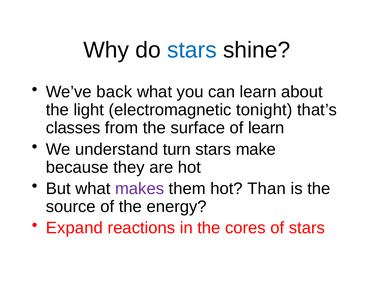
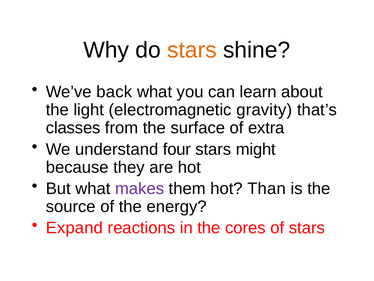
stars at (192, 50) colour: blue -> orange
tonight: tonight -> gravity
of learn: learn -> extra
turn: turn -> four
make: make -> might
